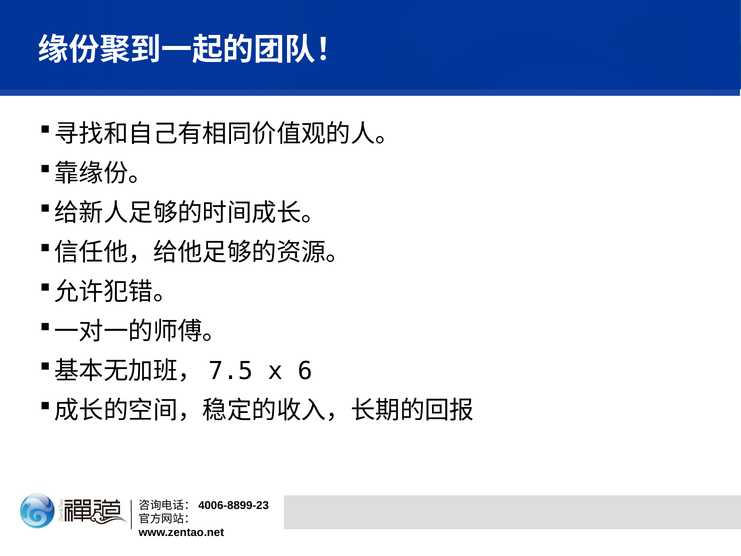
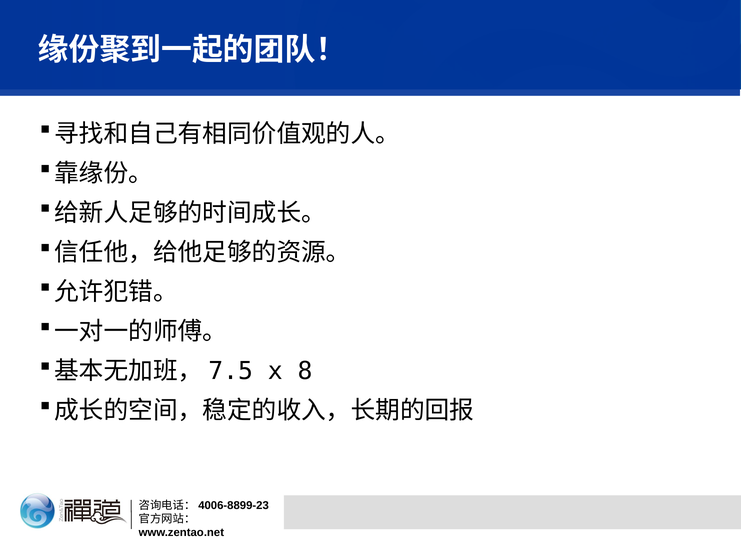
6: 6 -> 8
